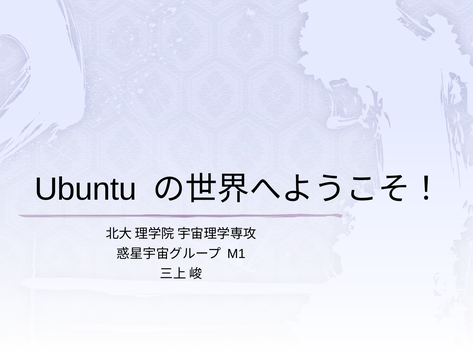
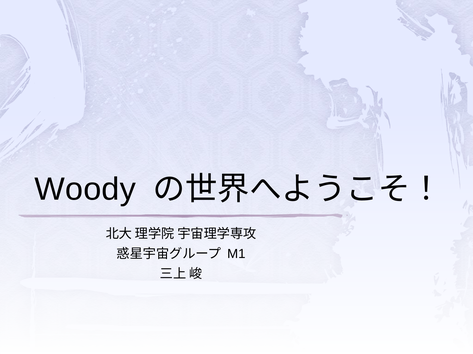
Ubuntu: Ubuntu -> Woody
